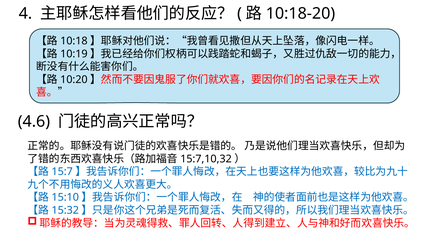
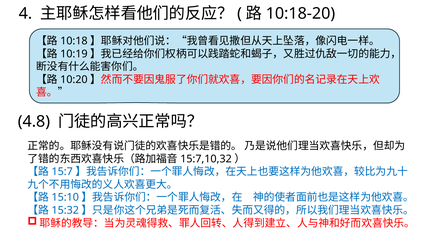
4.6: 4.6 -> 4.8
